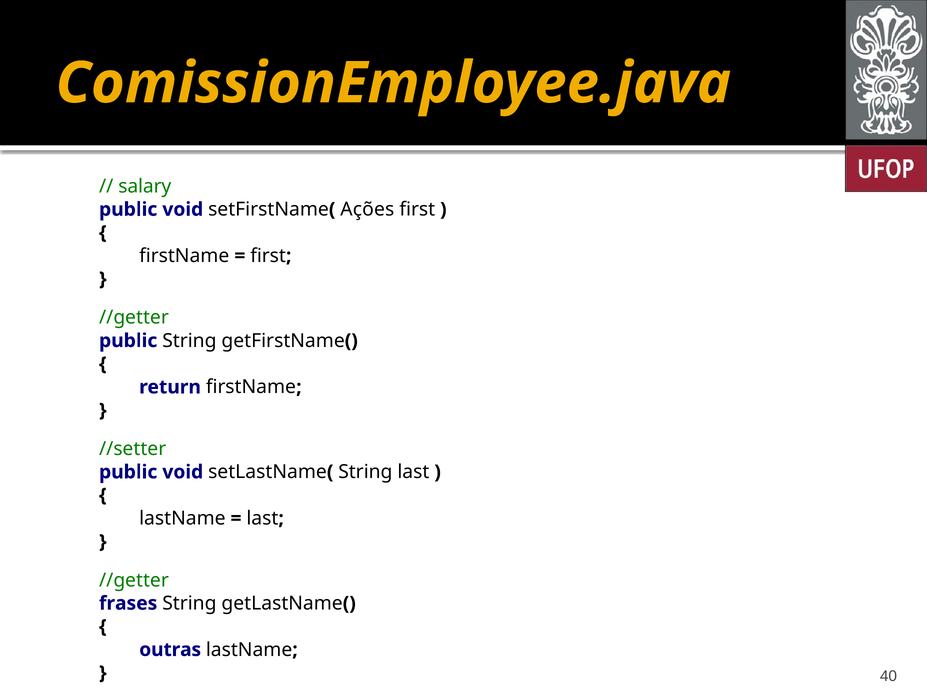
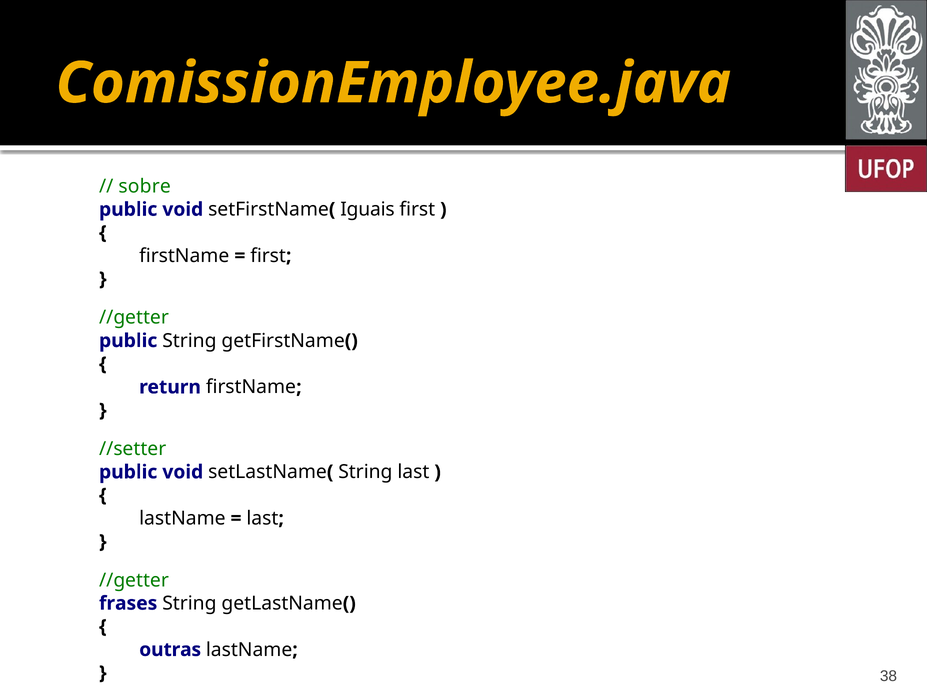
salary: salary -> sobre
Ações: Ações -> Iguais
40: 40 -> 38
